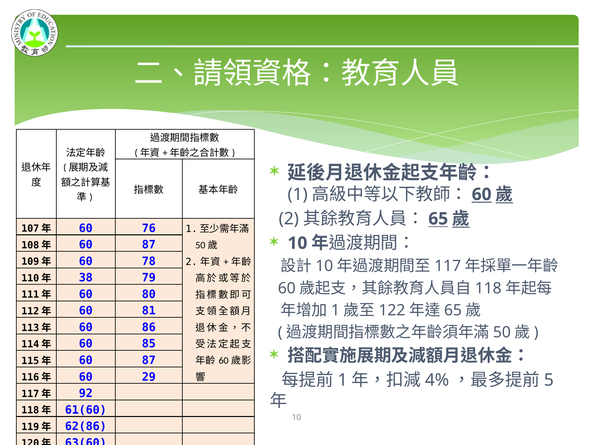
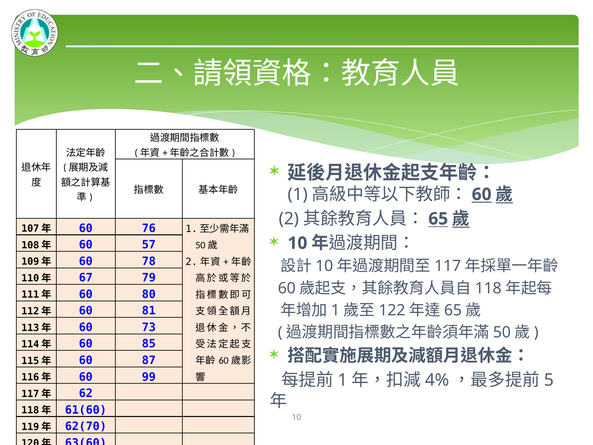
87 at (149, 245): 87 -> 57
38: 38 -> 67
86: 86 -> 73
29: 29 -> 99
92: 92 -> 62
62(86: 62(86 -> 62(70
